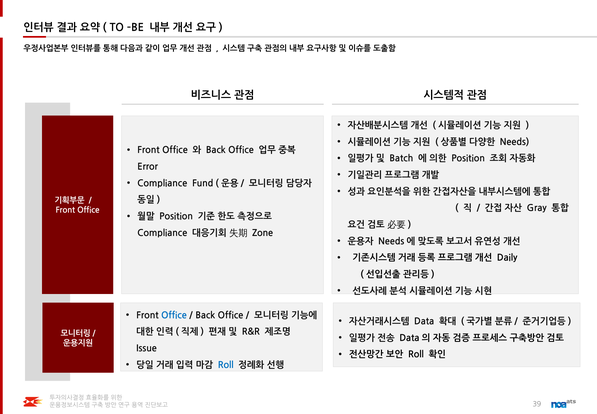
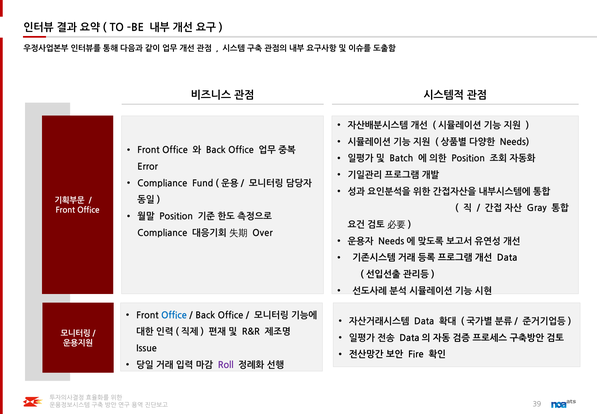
Zone: Zone -> Over
Daily at (507, 257): Daily -> Data
Roll at (416, 354): Roll -> Fire
Roll at (226, 364) colour: blue -> purple
